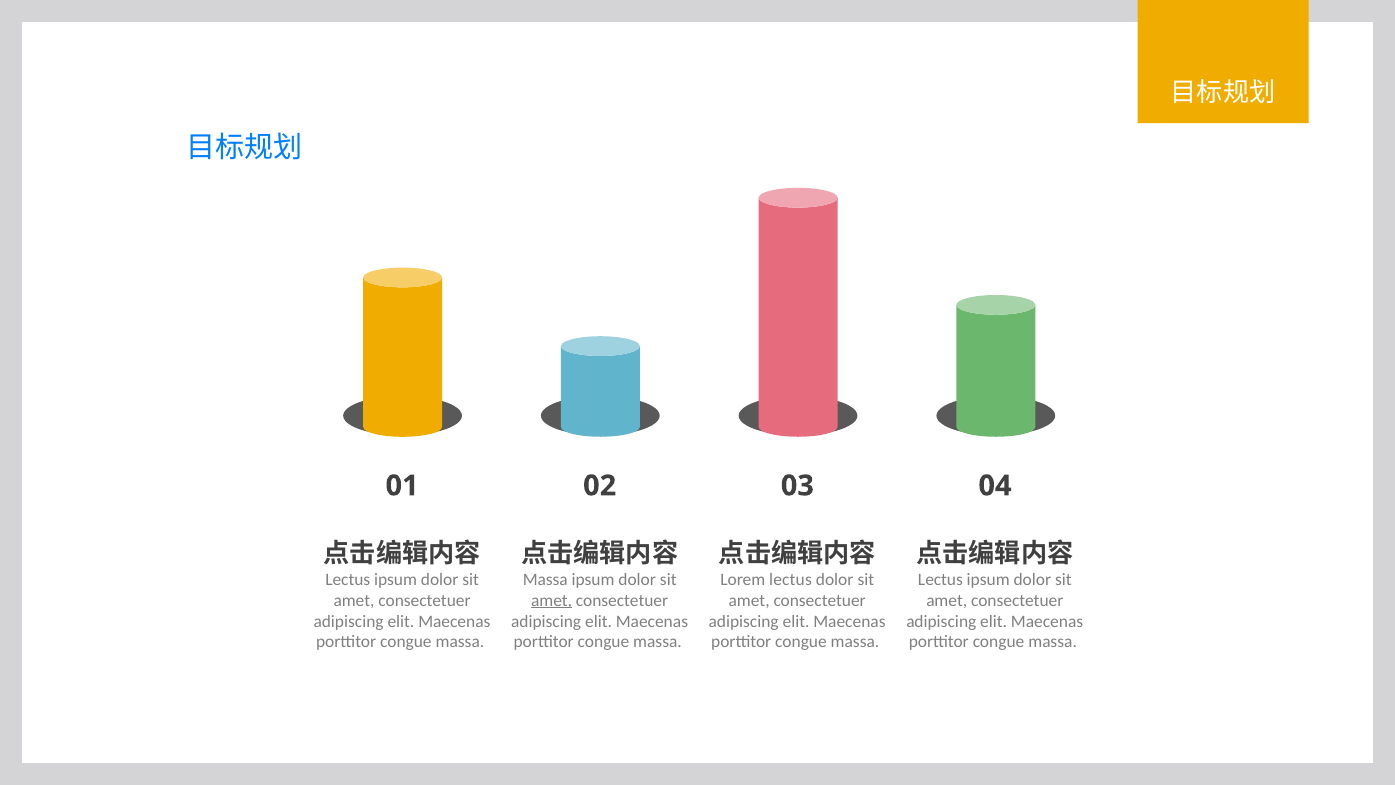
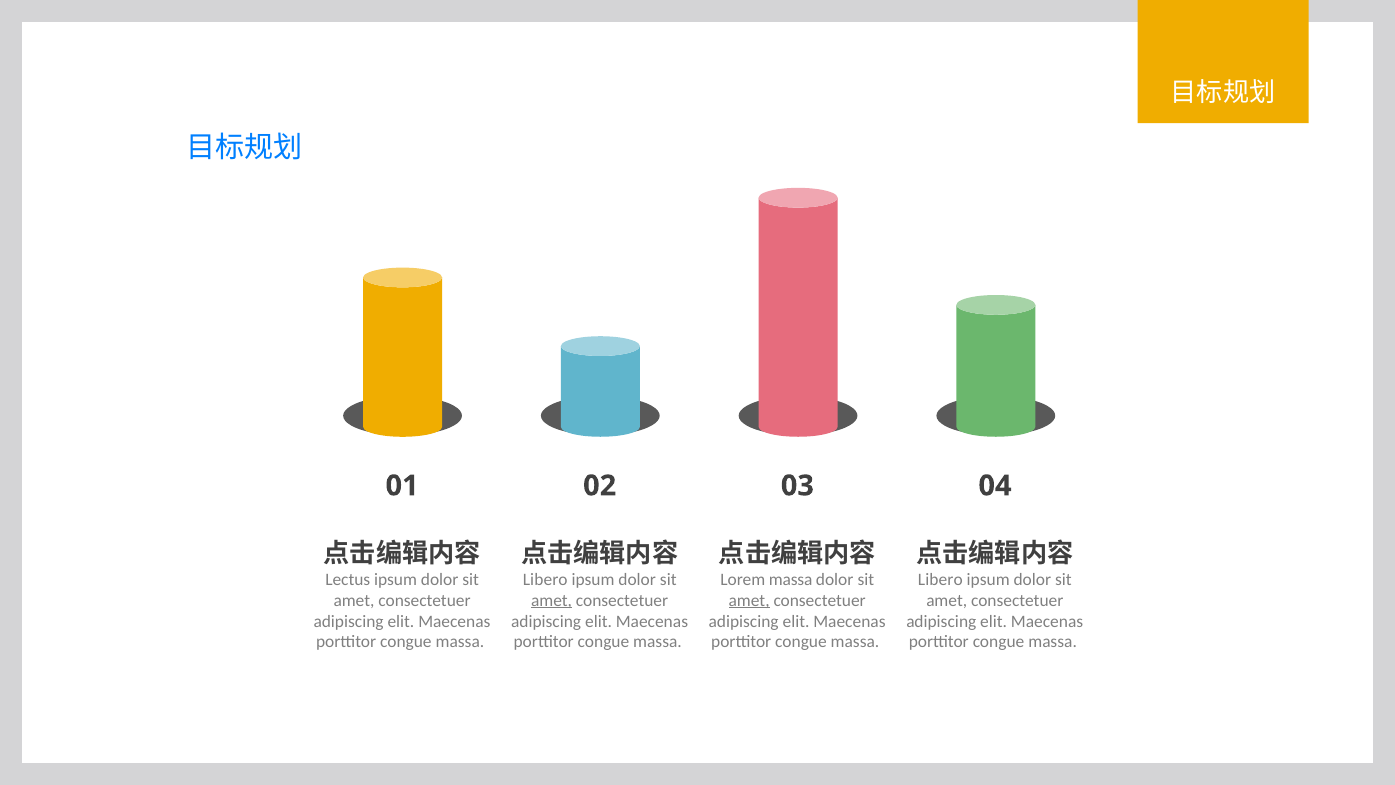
Massa at (545, 579): Massa -> Libero
Lorem lectus: lectus -> massa
Lectus at (940, 579): Lectus -> Libero
amet at (749, 600) underline: none -> present
